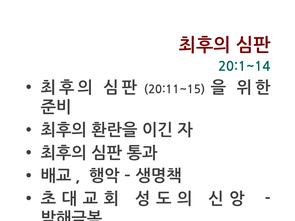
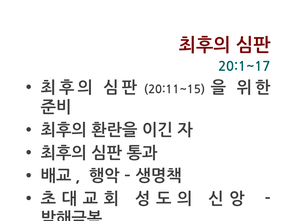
20:1~14: 20:1~14 -> 20:1~17
